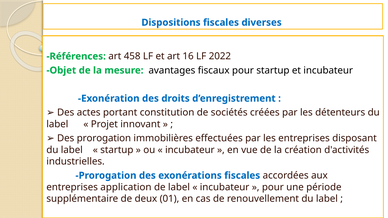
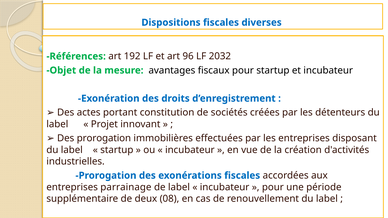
458: 458 -> 192
16: 16 -> 96
2022: 2022 -> 2032
application: application -> parrainage
01: 01 -> 08
